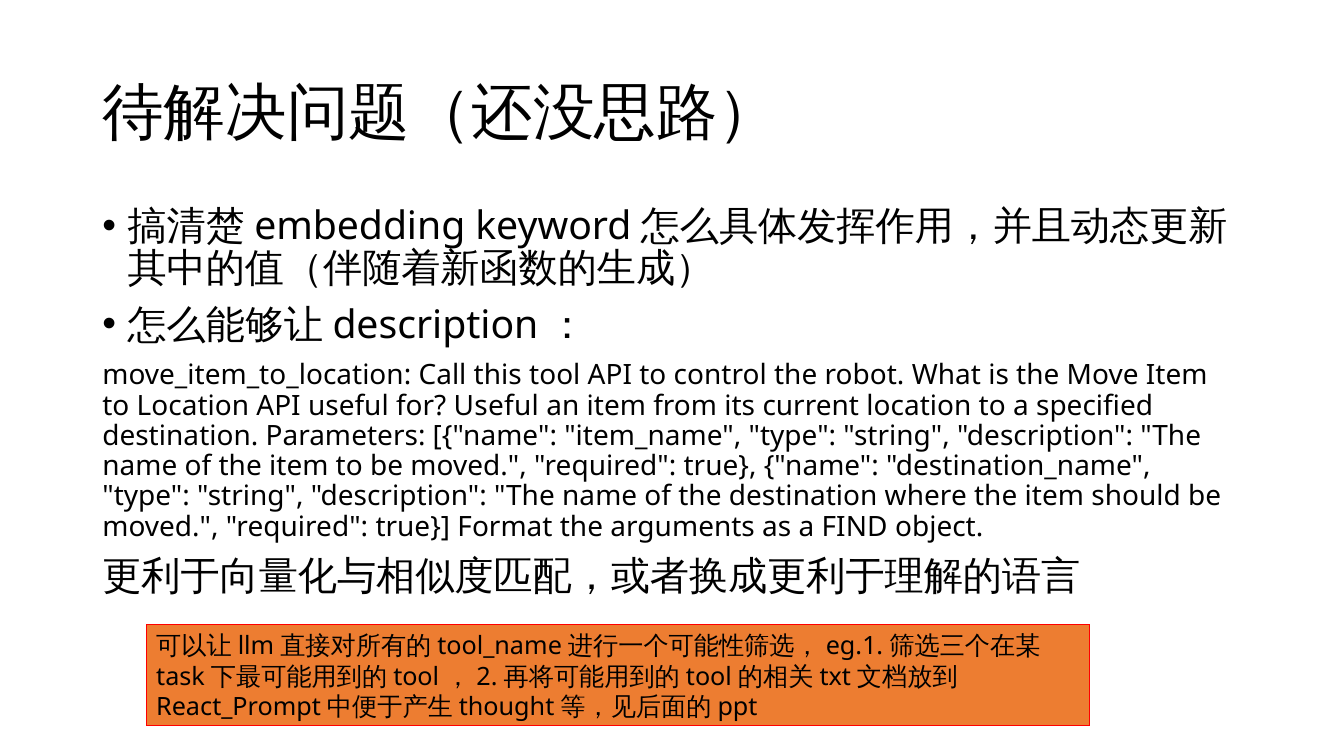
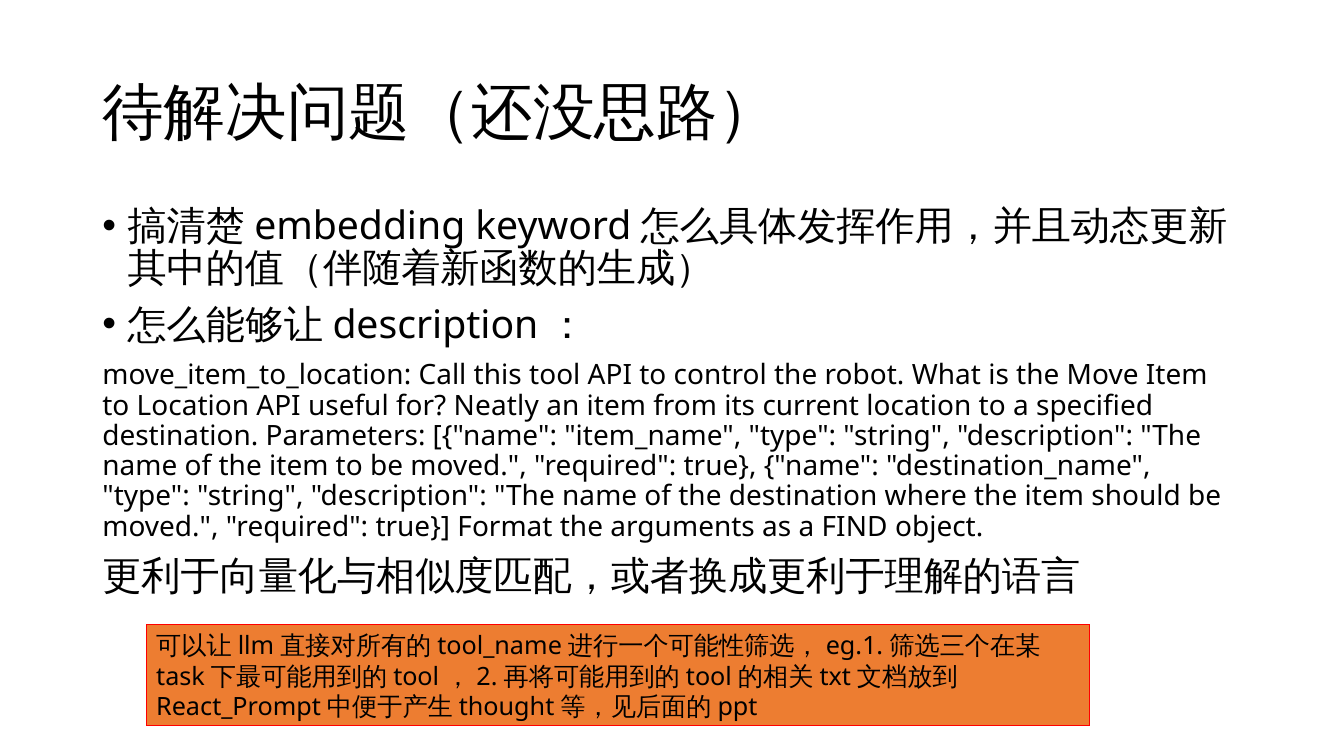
for Useful: Useful -> Neatly
